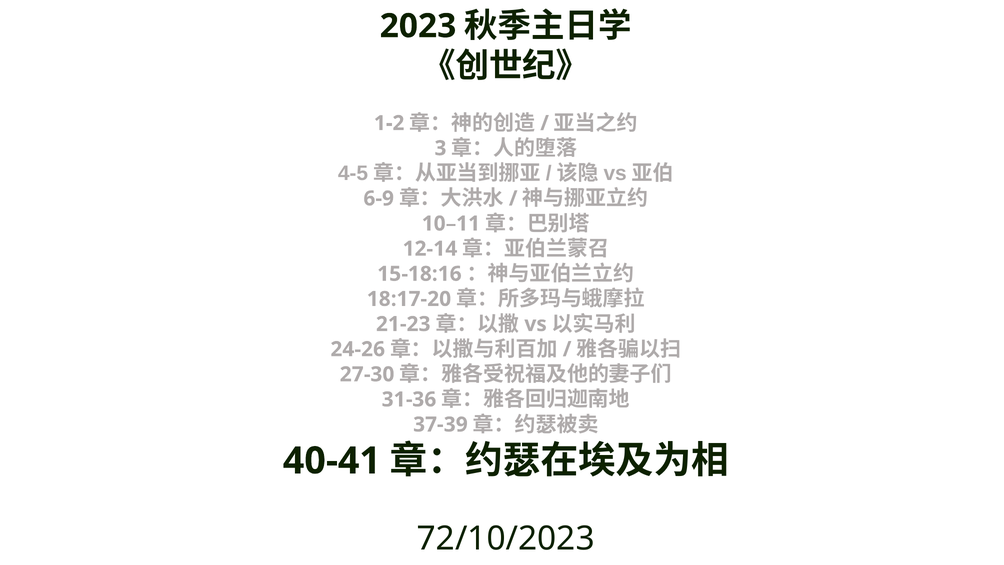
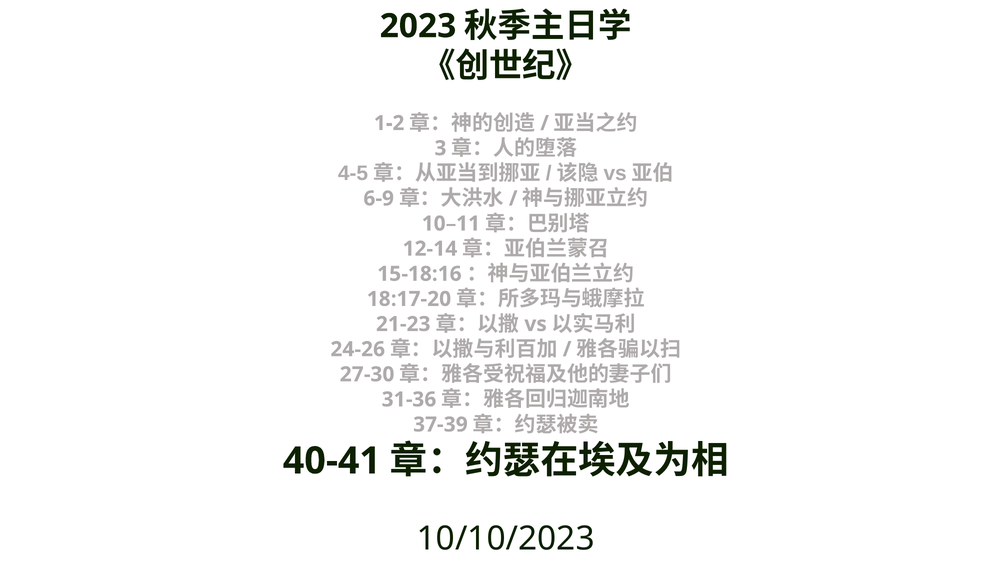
72/10/2023: 72/10/2023 -> 10/10/2023
